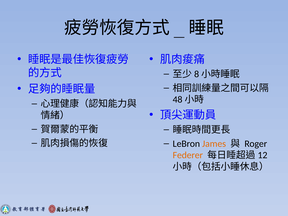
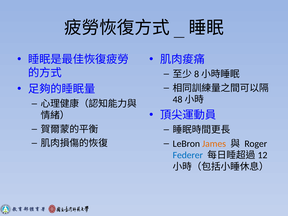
Federer colour: orange -> blue
